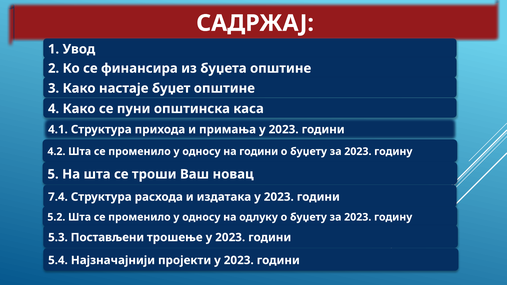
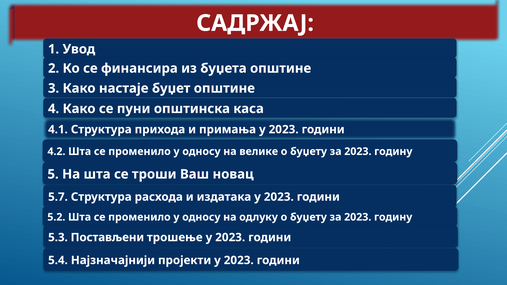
на години: години -> велике
7.4: 7.4 -> 5.7
